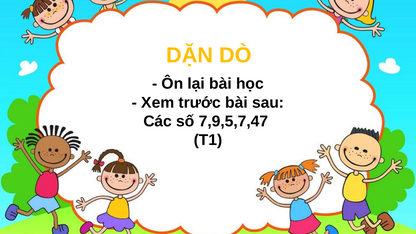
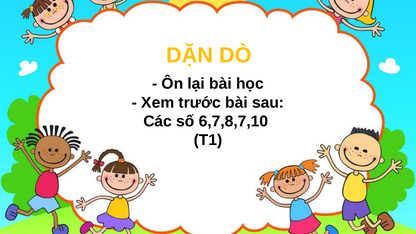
7,9,5,7,47: 7,9,5,7,47 -> 6,7,8,7,10
